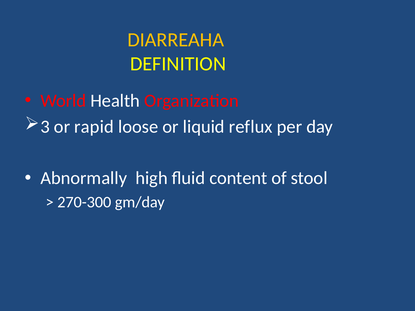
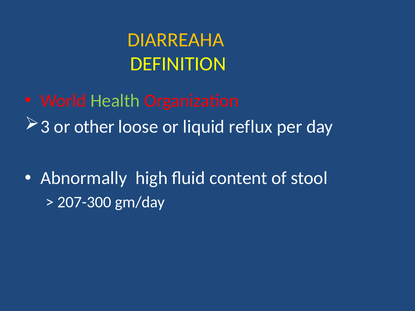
Health colour: white -> light green
rapid: rapid -> other
270-300: 270-300 -> 207-300
